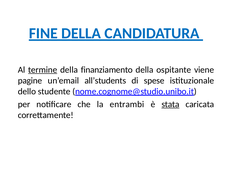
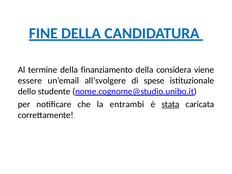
termine underline: present -> none
ospitante: ospitante -> considera
pagine: pagine -> essere
all’students: all’students -> all’svolgere
